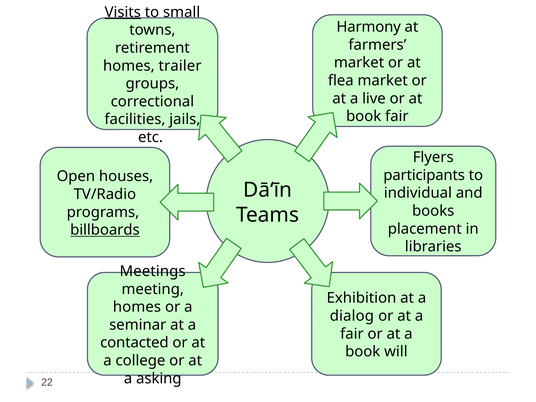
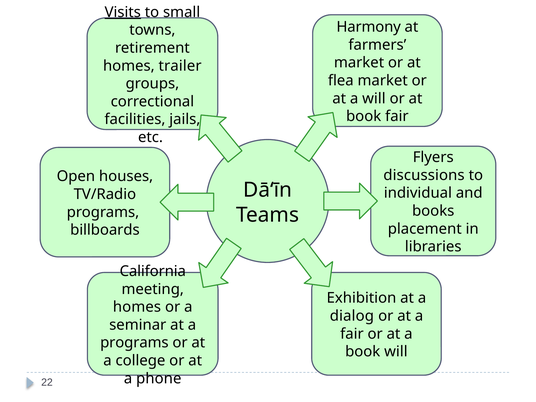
a live: live -> will
participants: participants -> discussions
billboards underline: present -> none
Meetings: Meetings -> California
contacted at (134, 343): contacted -> programs
asking: asking -> phone
